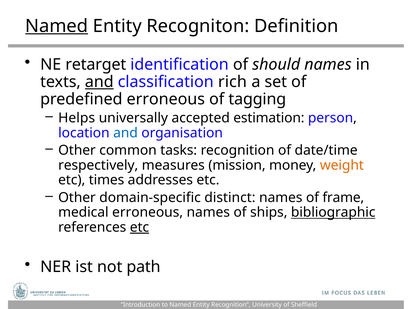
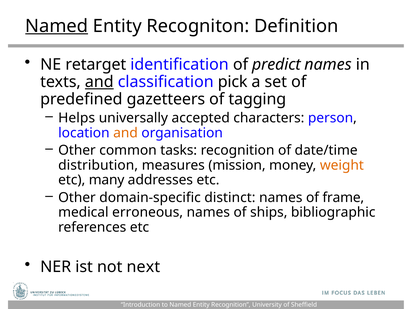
should: should -> predict
rich: rich -> pick
predefined erroneous: erroneous -> gazetteers
estimation: estimation -> characters
and at (126, 133) colour: blue -> orange
respectively: respectively -> distribution
times: times -> many
bibliographic underline: present -> none
etc at (140, 227) underline: present -> none
path: path -> next
